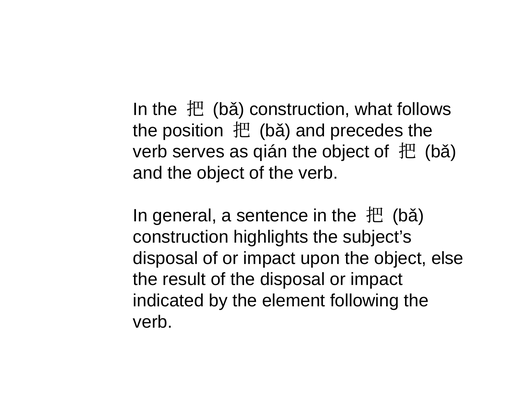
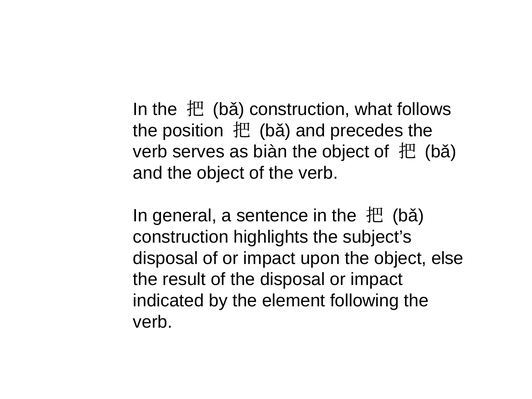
qián: qián -> biàn
